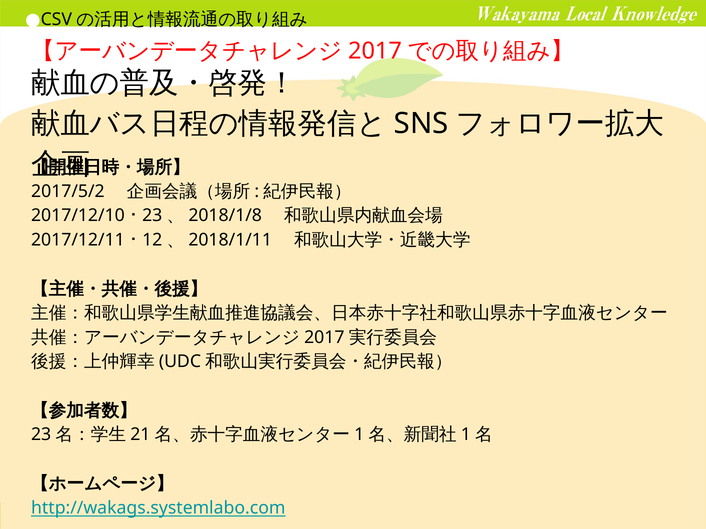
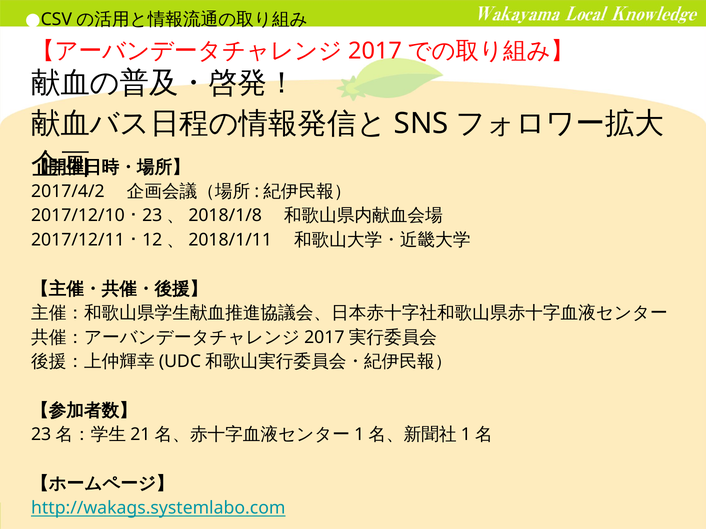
2017/5/2: 2017/5/2 -> 2017/4/2
